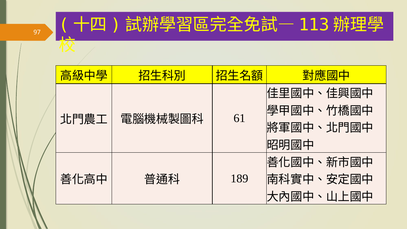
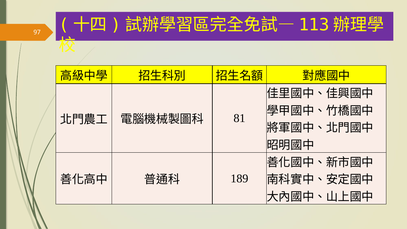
61: 61 -> 81
